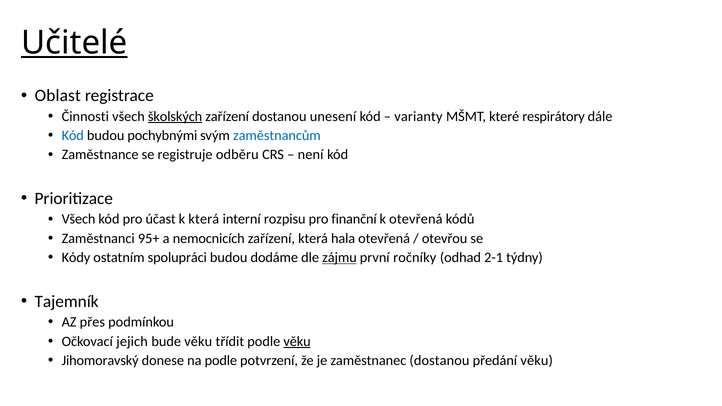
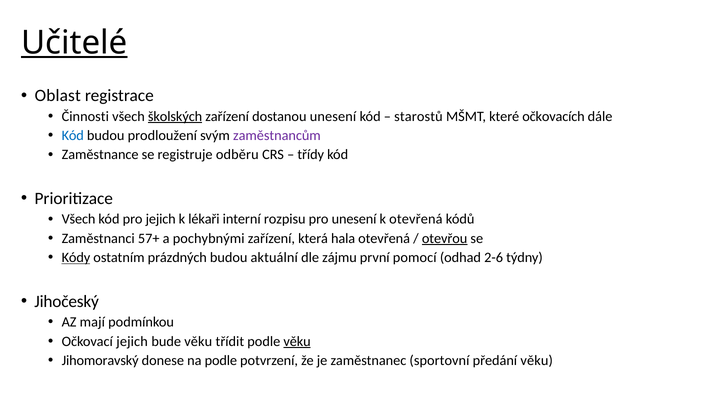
varianty: varianty -> starostů
respirátory: respirátory -> očkovacích
pochybnými: pochybnými -> prodloužení
zaměstnancům colour: blue -> purple
není: není -> třídy
pro účast: účast -> jejich
k která: která -> lékaři
pro finanční: finanční -> unesení
95+: 95+ -> 57+
nemocnicích: nemocnicích -> pochybnými
otevřou underline: none -> present
Kódy underline: none -> present
spolupráci: spolupráci -> prázdných
dodáme: dodáme -> aktuální
zájmu underline: present -> none
ročníky: ročníky -> pomocí
2-1: 2-1 -> 2-6
Tajemník: Tajemník -> Jihočeský
přes: přes -> mají
zaměstnanec dostanou: dostanou -> sportovní
